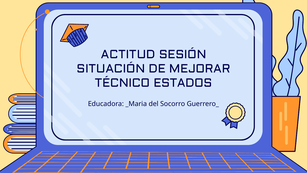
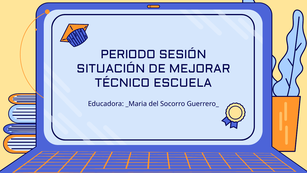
ACTITUD: ACTITUD -> PERIODO
ESTADOS: ESTADOS -> ESCUELA
